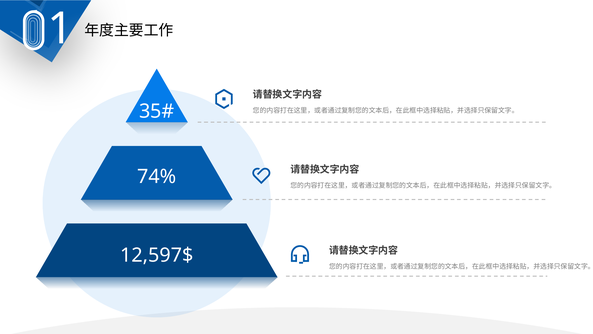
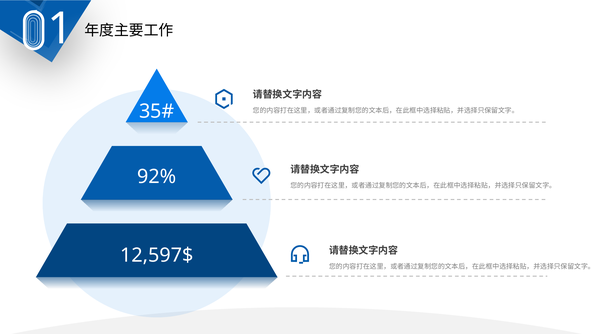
74%: 74% -> 92%
